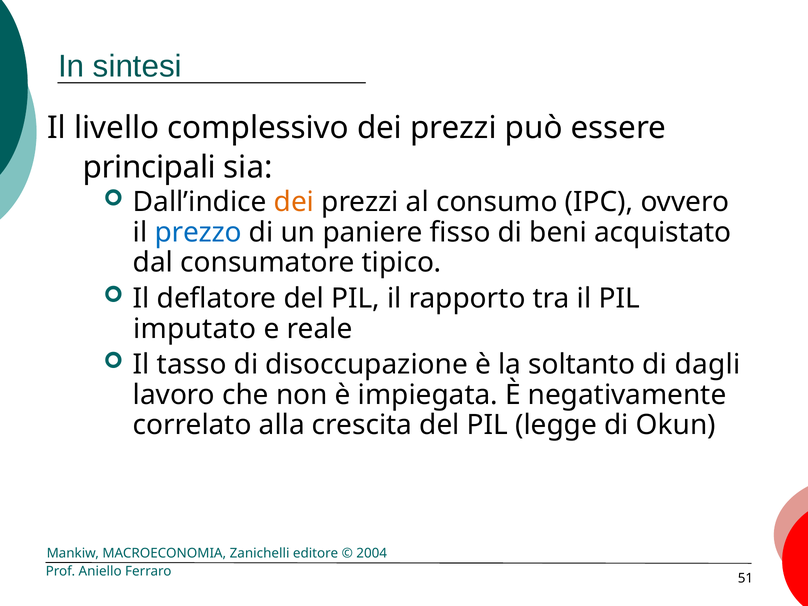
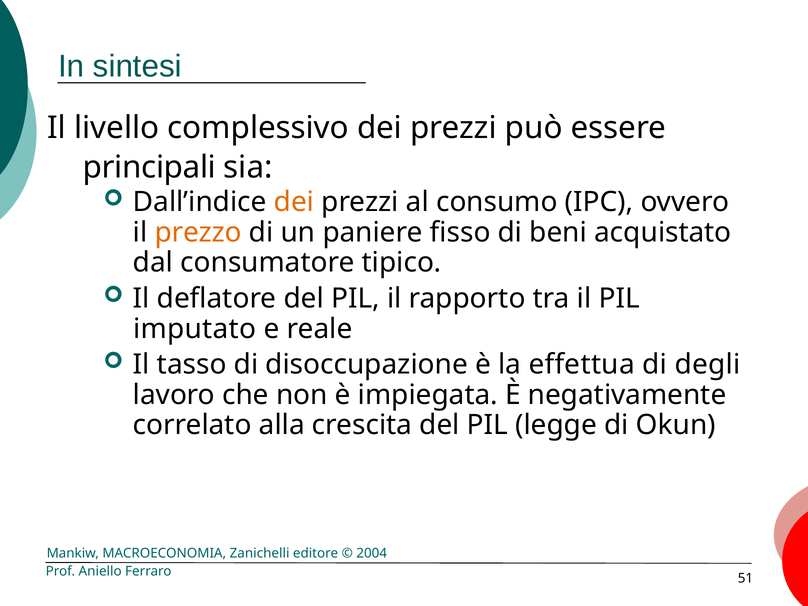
prezzo colour: blue -> orange
soltanto: soltanto -> effettua
dagli: dagli -> degli
